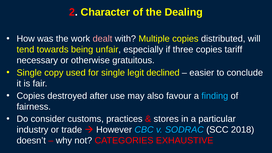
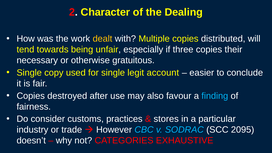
dealt colour: pink -> yellow
tariff: tariff -> their
declined: declined -> account
2018: 2018 -> 2095
